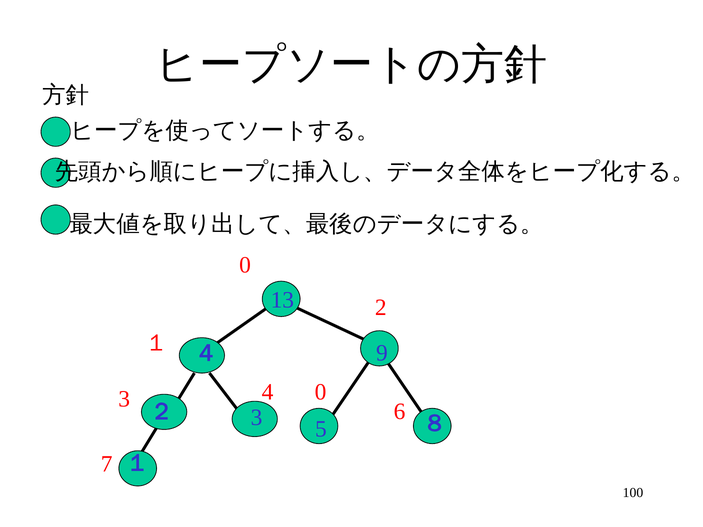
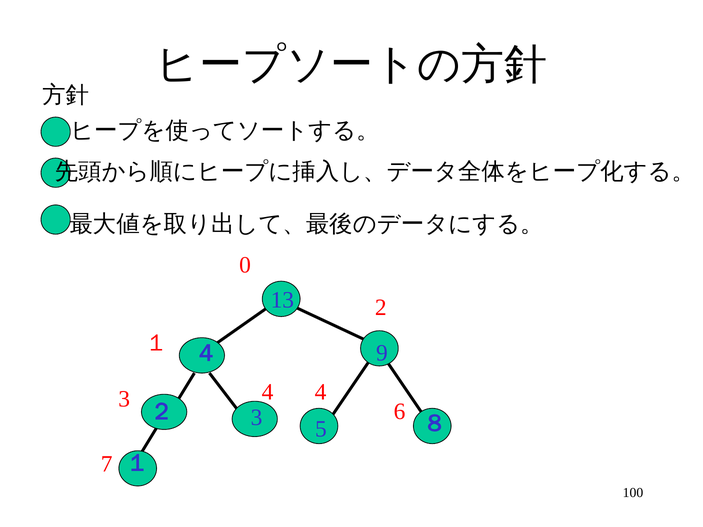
4 0: 0 -> 4
